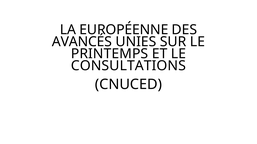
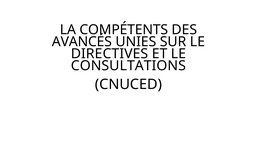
EUROPÉENNE: EUROPÉENNE -> COMPÉTENTS
PRINTEMPS: PRINTEMPS -> DIRECTIVES
